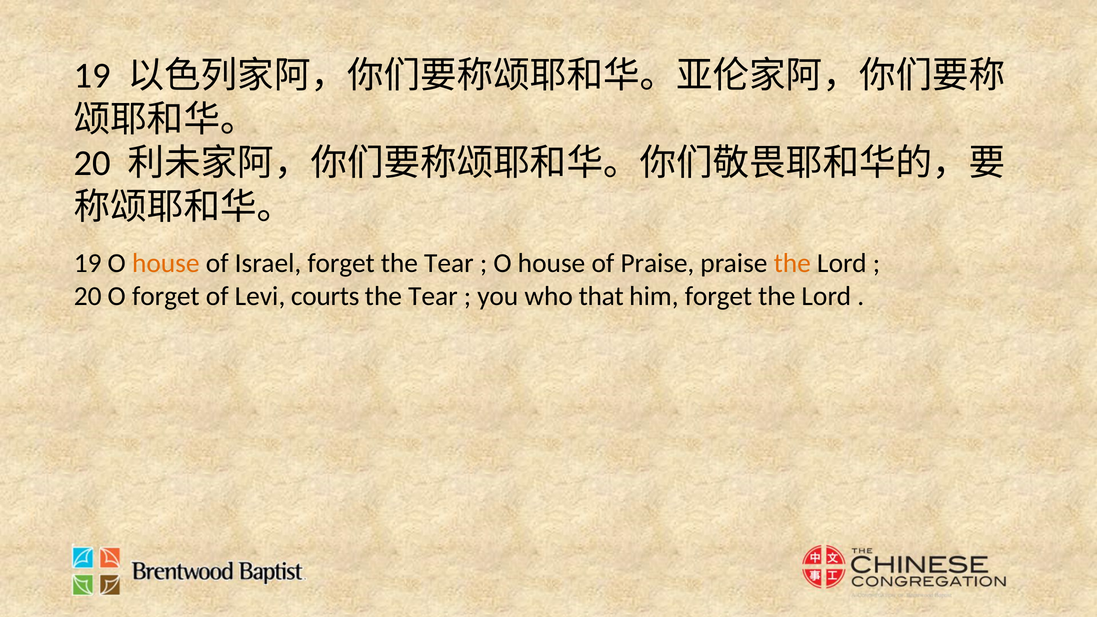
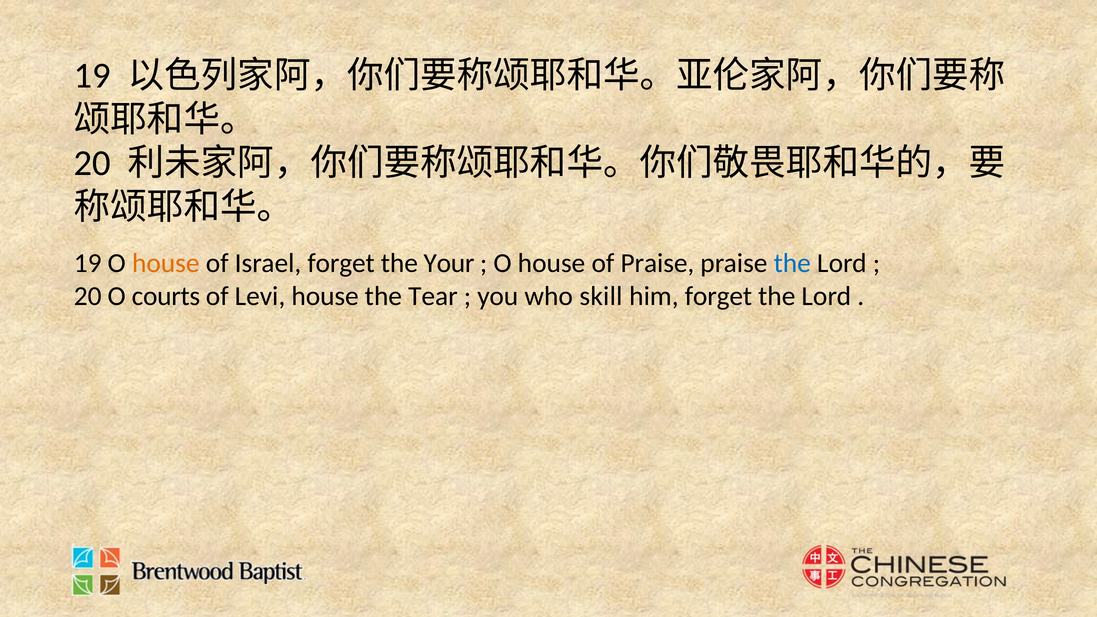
Tear at (449, 263): Tear -> Your
the at (792, 263) colour: orange -> blue
O forget: forget -> courts
Levi courts: courts -> house
that: that -> skill
